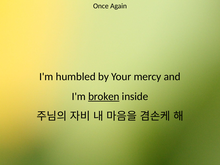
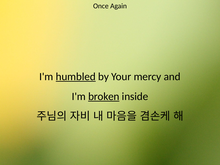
humbled underline: none -> present
